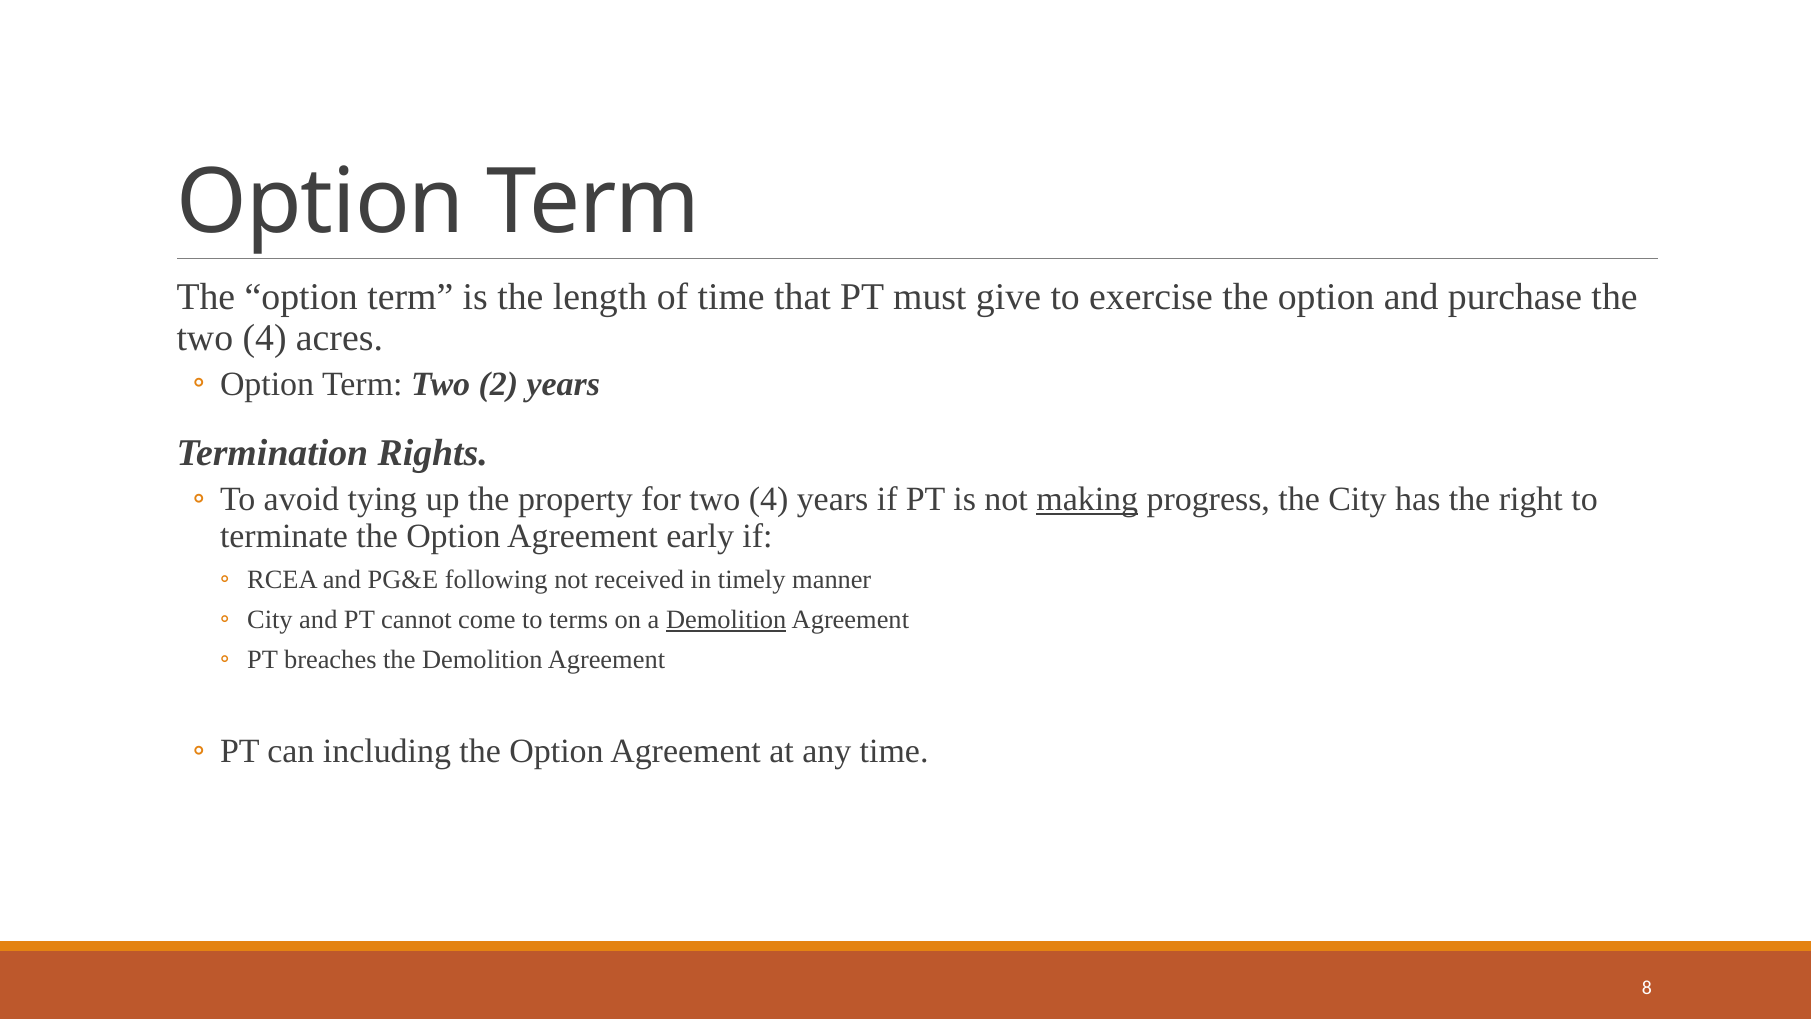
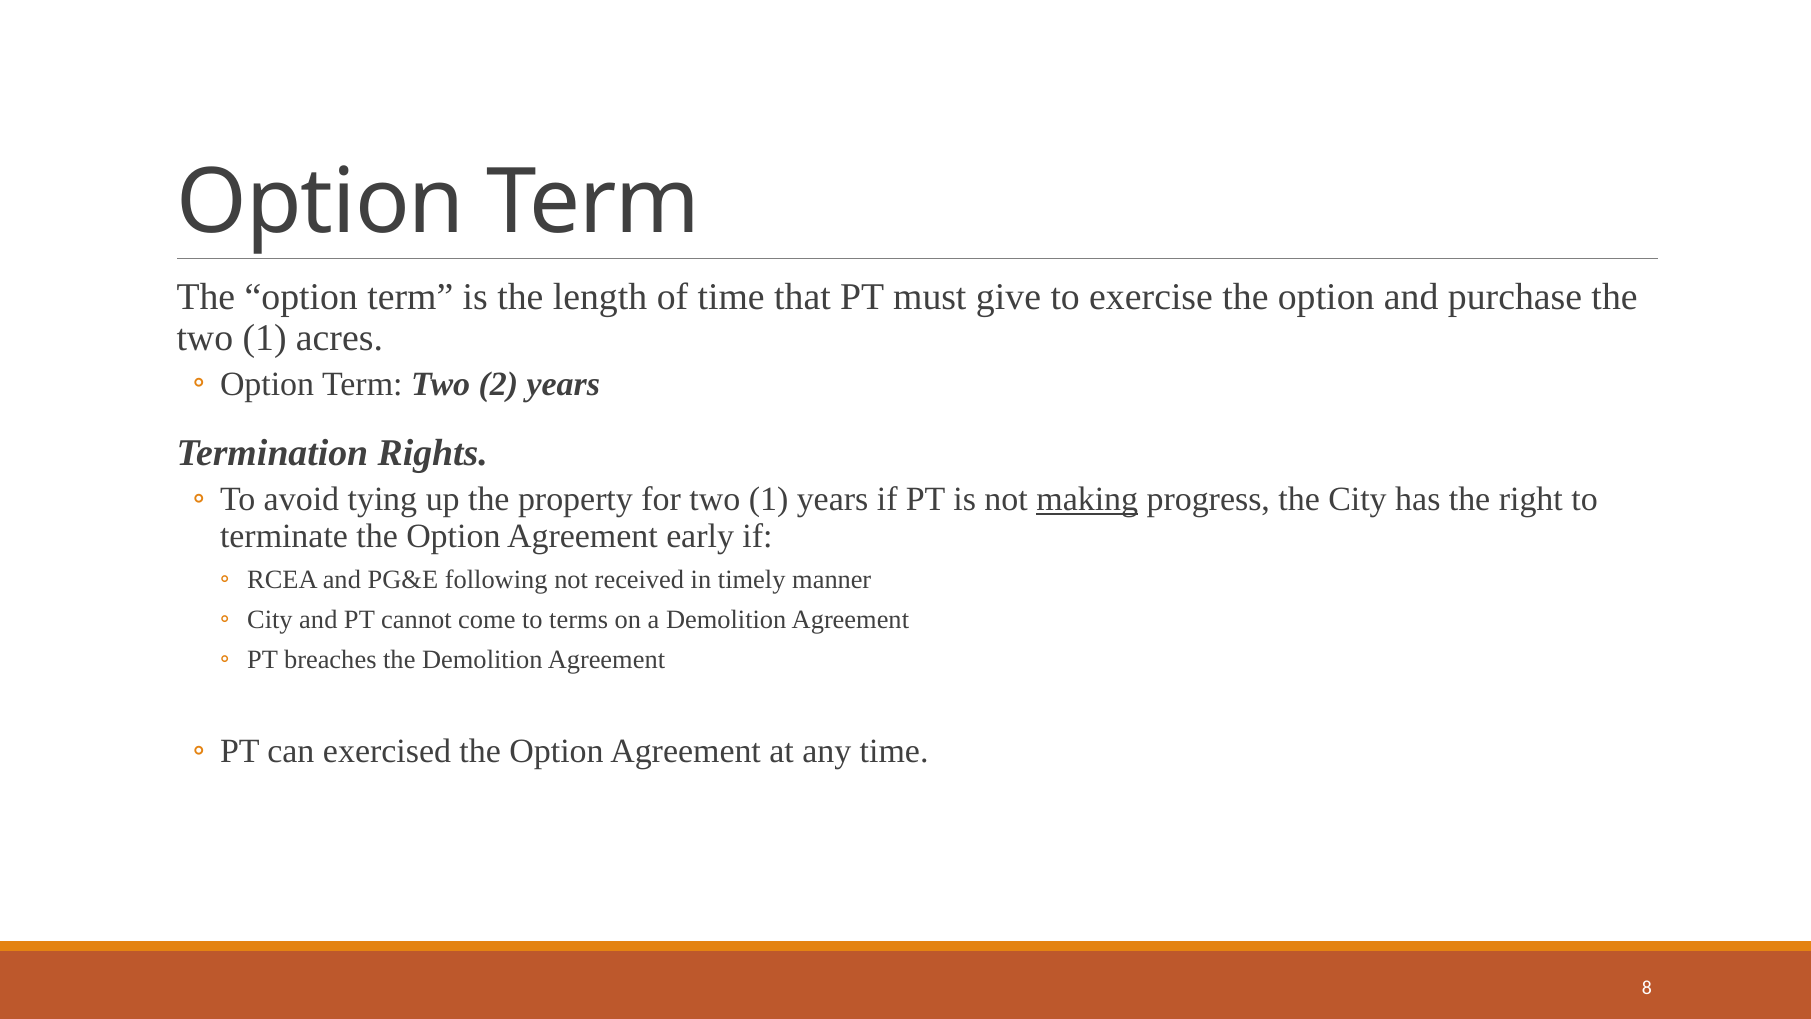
4 at (265, 338): 4 -> 1
for two 4: 4 -> 1
Demolition at (726, 620) underline: present -> none
including: including -> exercised
